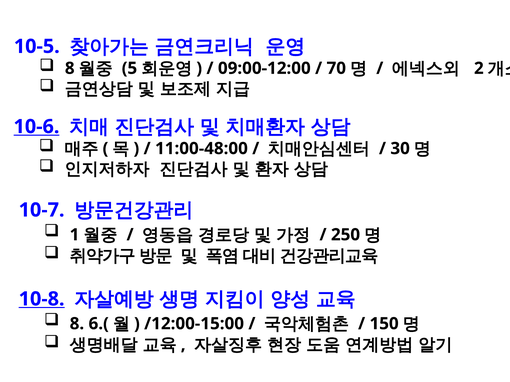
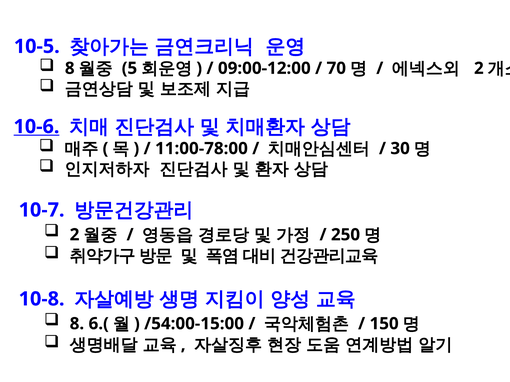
11:00-48:00: 11:00-48:00 -> 11:00-78:00
1 at (75, 235): 1 -> 2
10-8 underline: present -> none
/12:00-15:00: /12:00-15:00 -> /54:00-15:00
